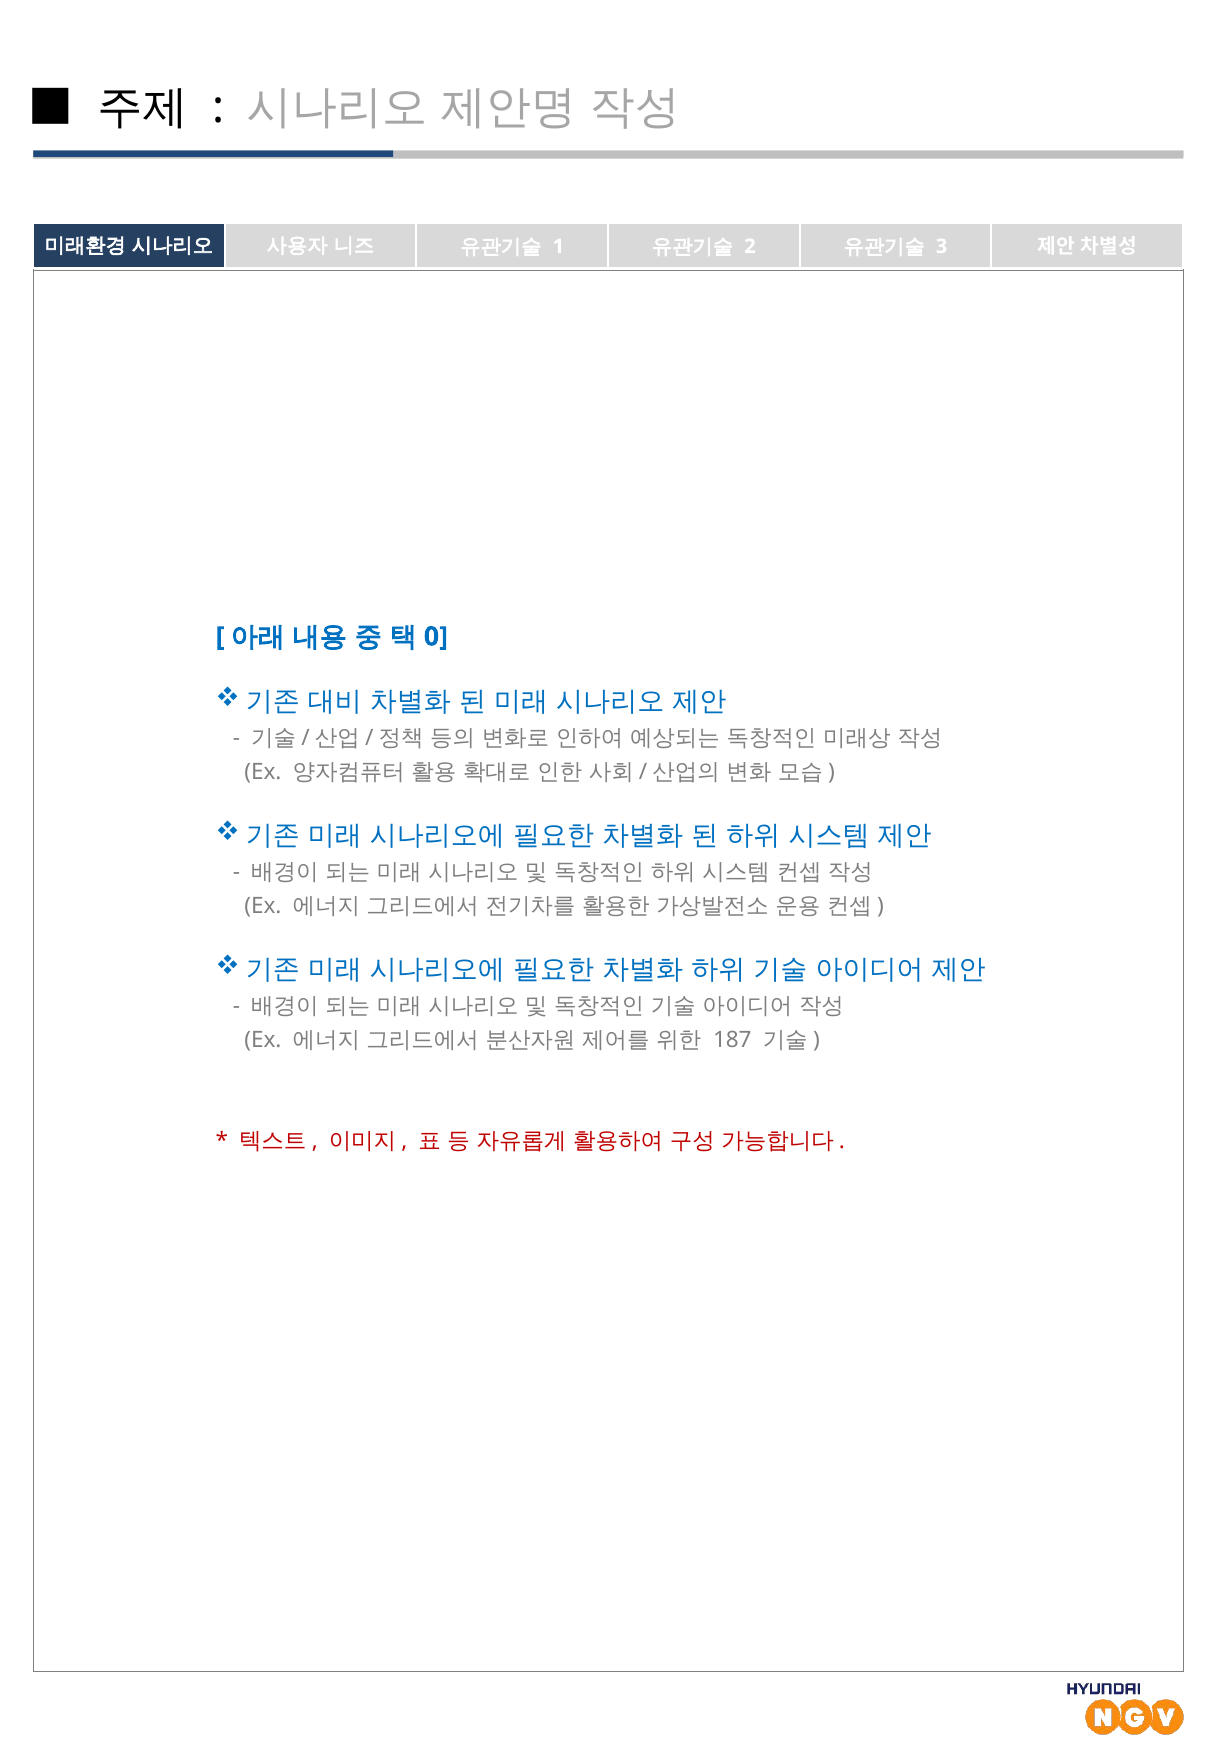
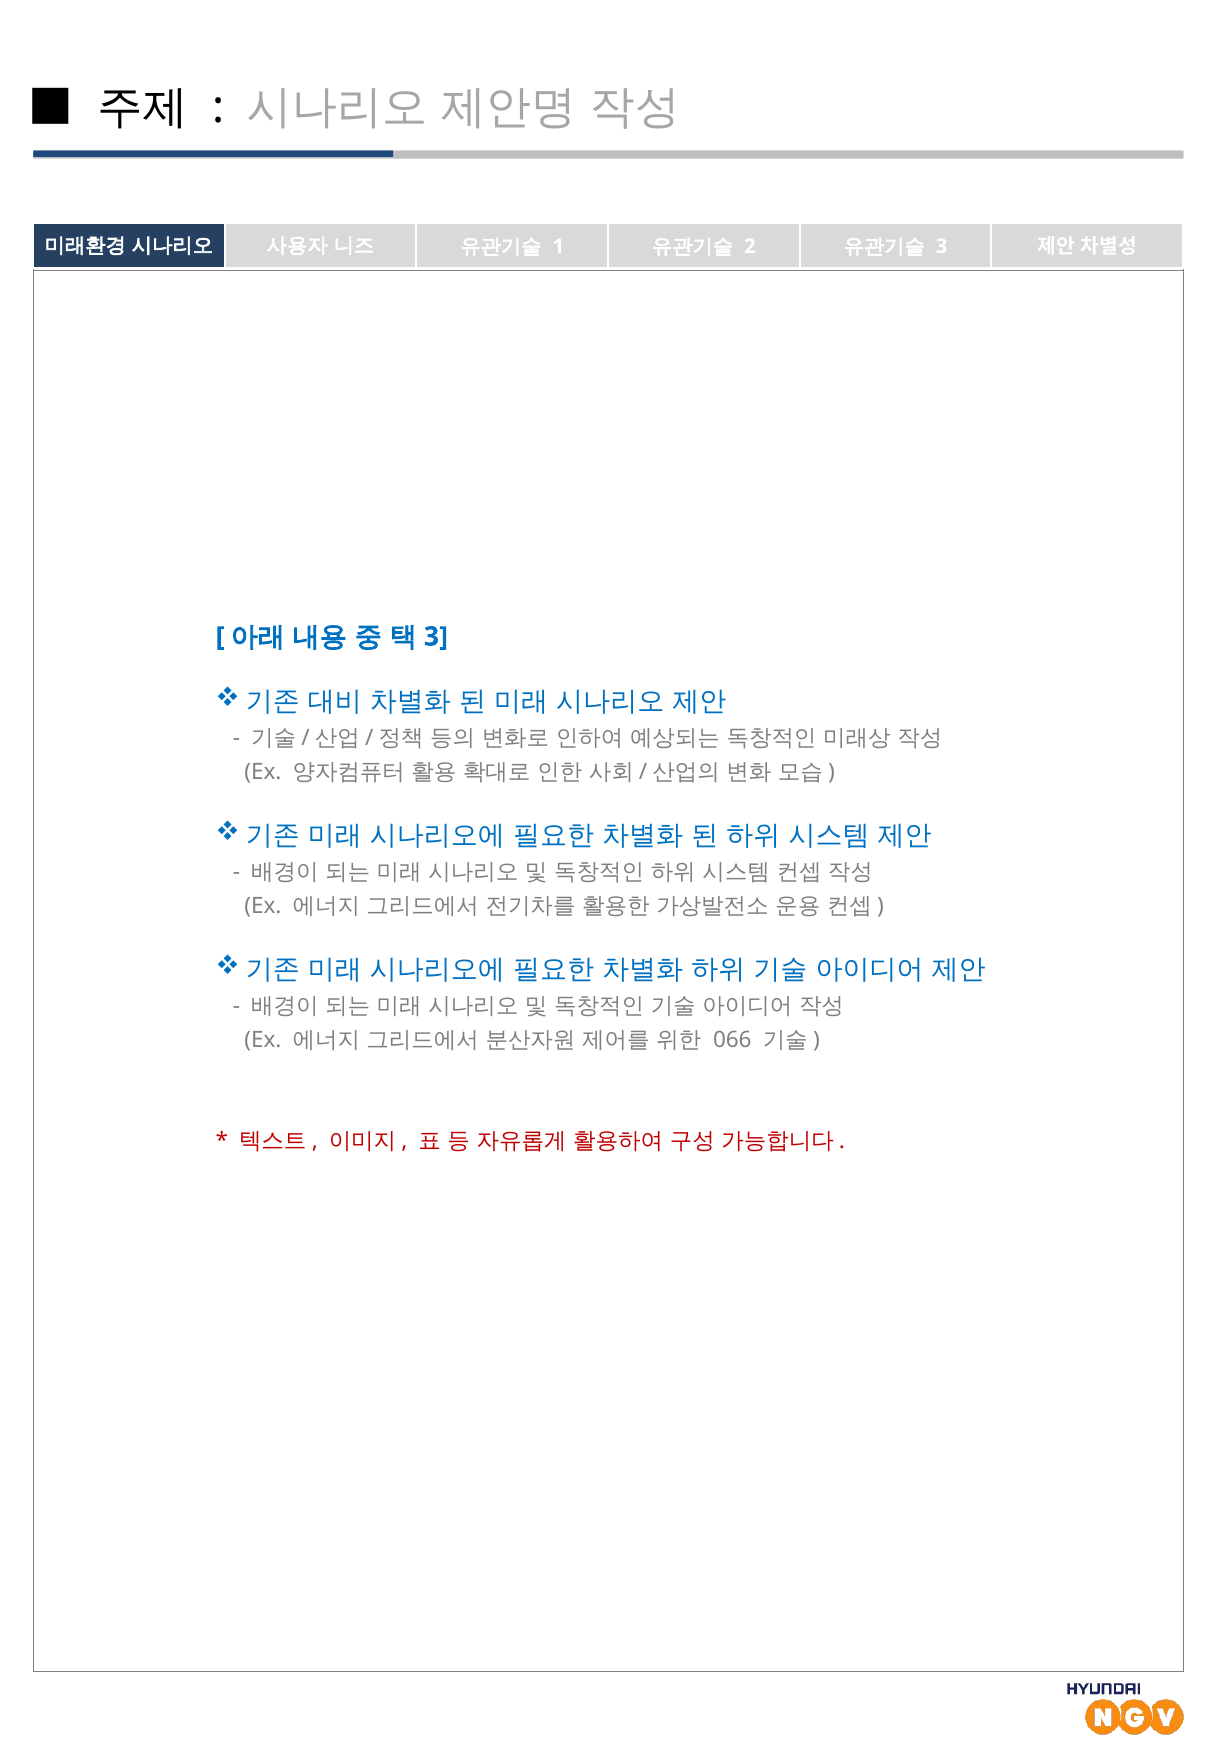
0 at (436, 637): 0 -> 3
187: 187 -> 066
